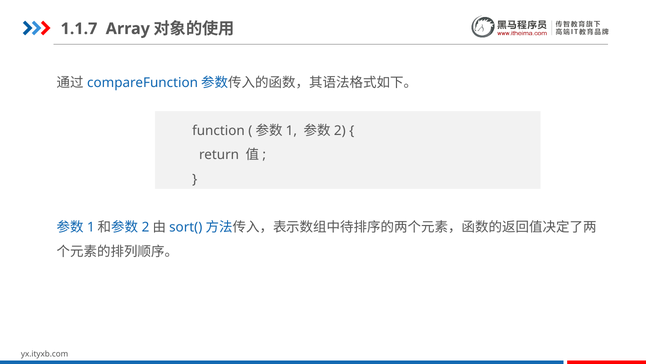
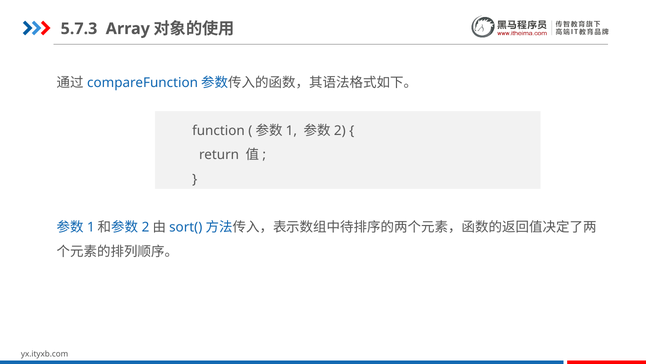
1.1.7: 1.1.7 -> 5.7.3
